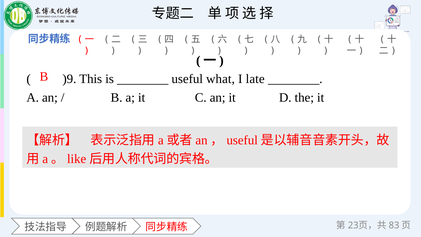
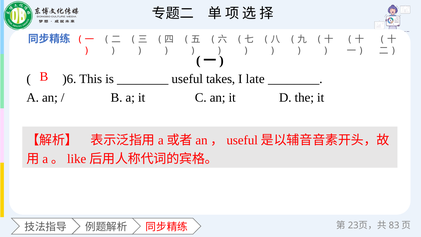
)9: )9 -> )6
what: what -> takes
